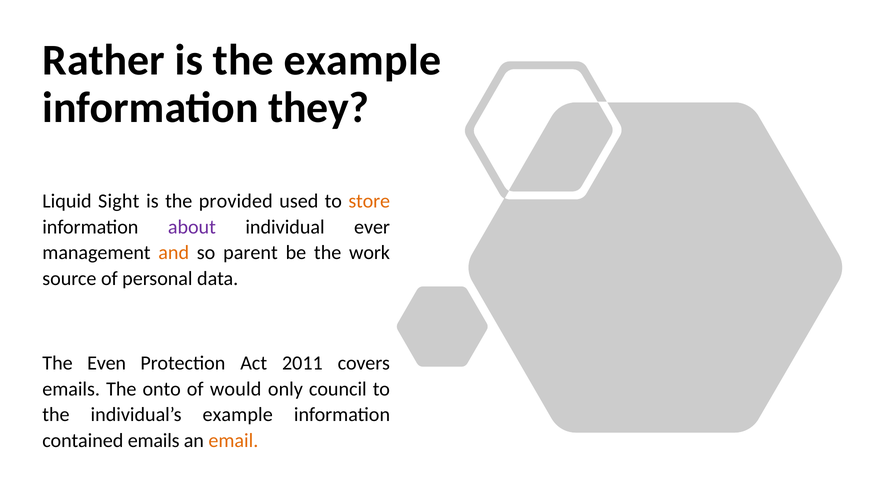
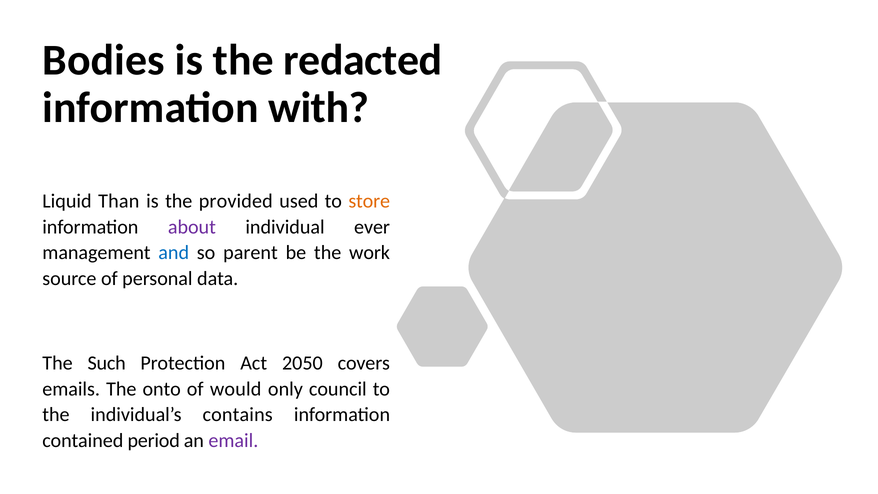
Rather: Rather -> Bodies
the example: example -> redacted
they: they -> with
Sight: Sight -> Than
and colour: orange -> blue
Even: Even -> Such
2011: 2011 -> 2050
individual’s example: example -> contains
contained emails: emails -> period
email colour: orange -> purple
